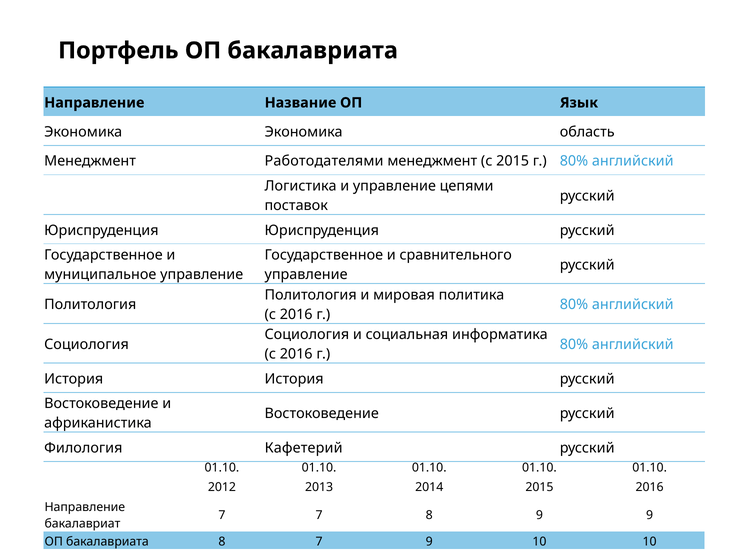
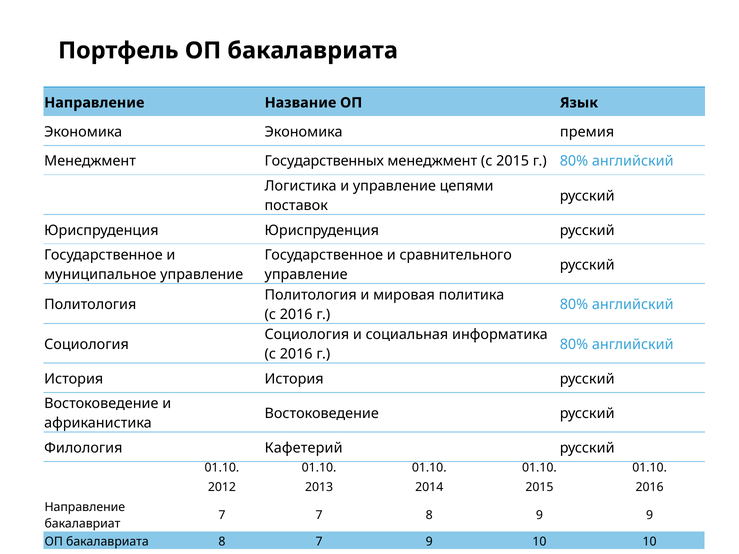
область: область -> премия
Работодателями: Работодателями -> Государственных
